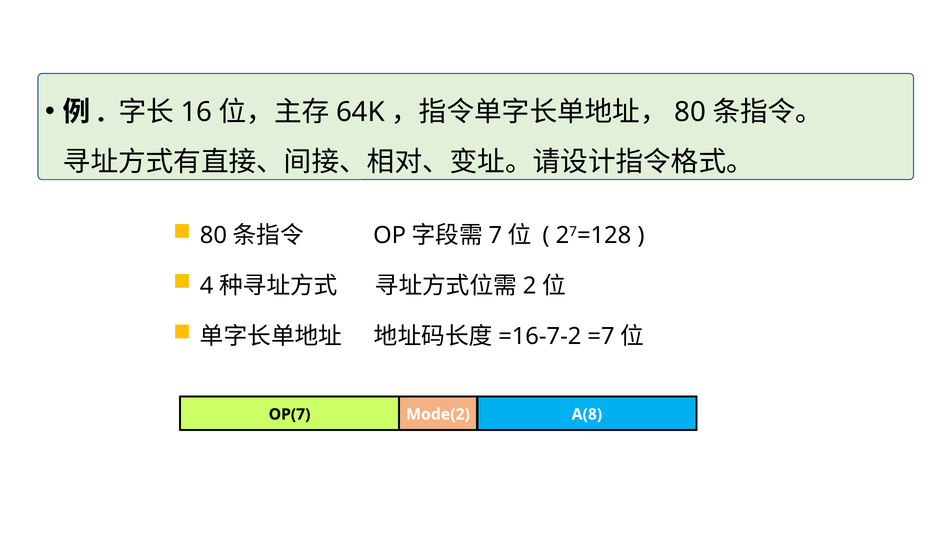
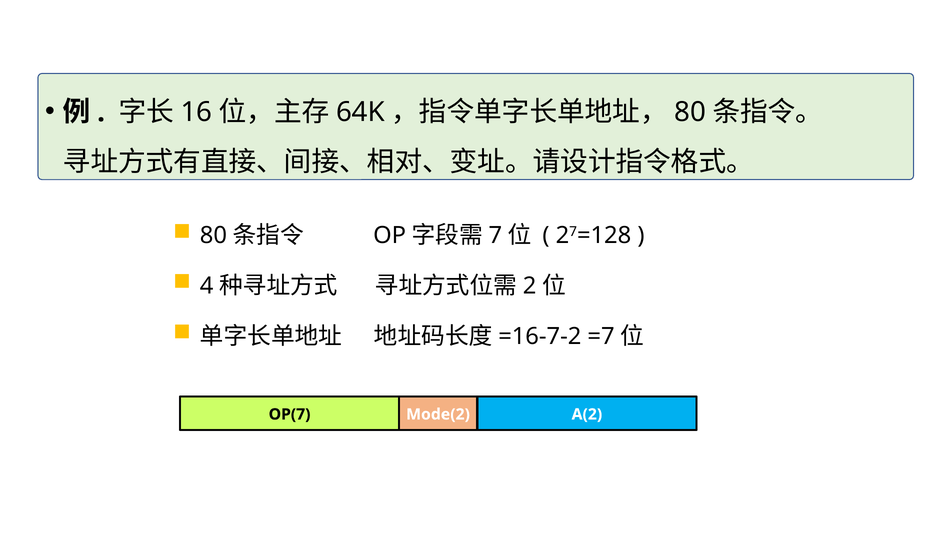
A(8: A(8 -> A(2
